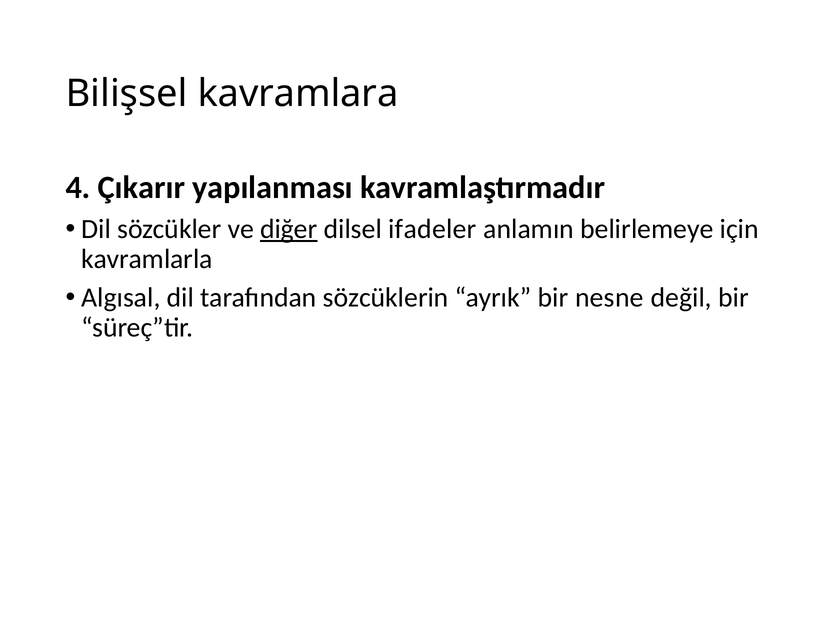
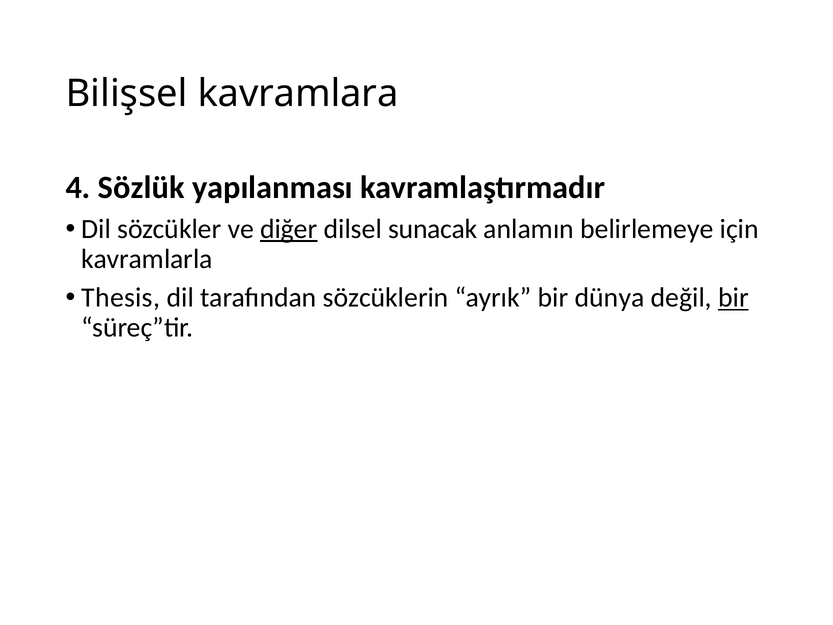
Çıkarır: Çıkarır -> Sözlük
ifadeler: ifadeler -> sunacak
Algısal: Algısal -> Thesis
nesne: nesne -> dünya
bir at (733, 298) underline: none -> present
